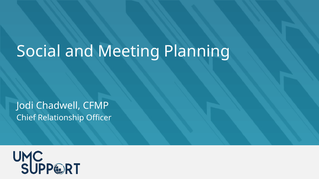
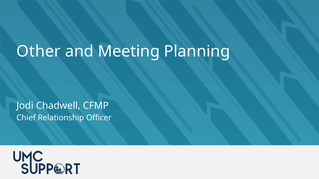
Social: Social -> Other
